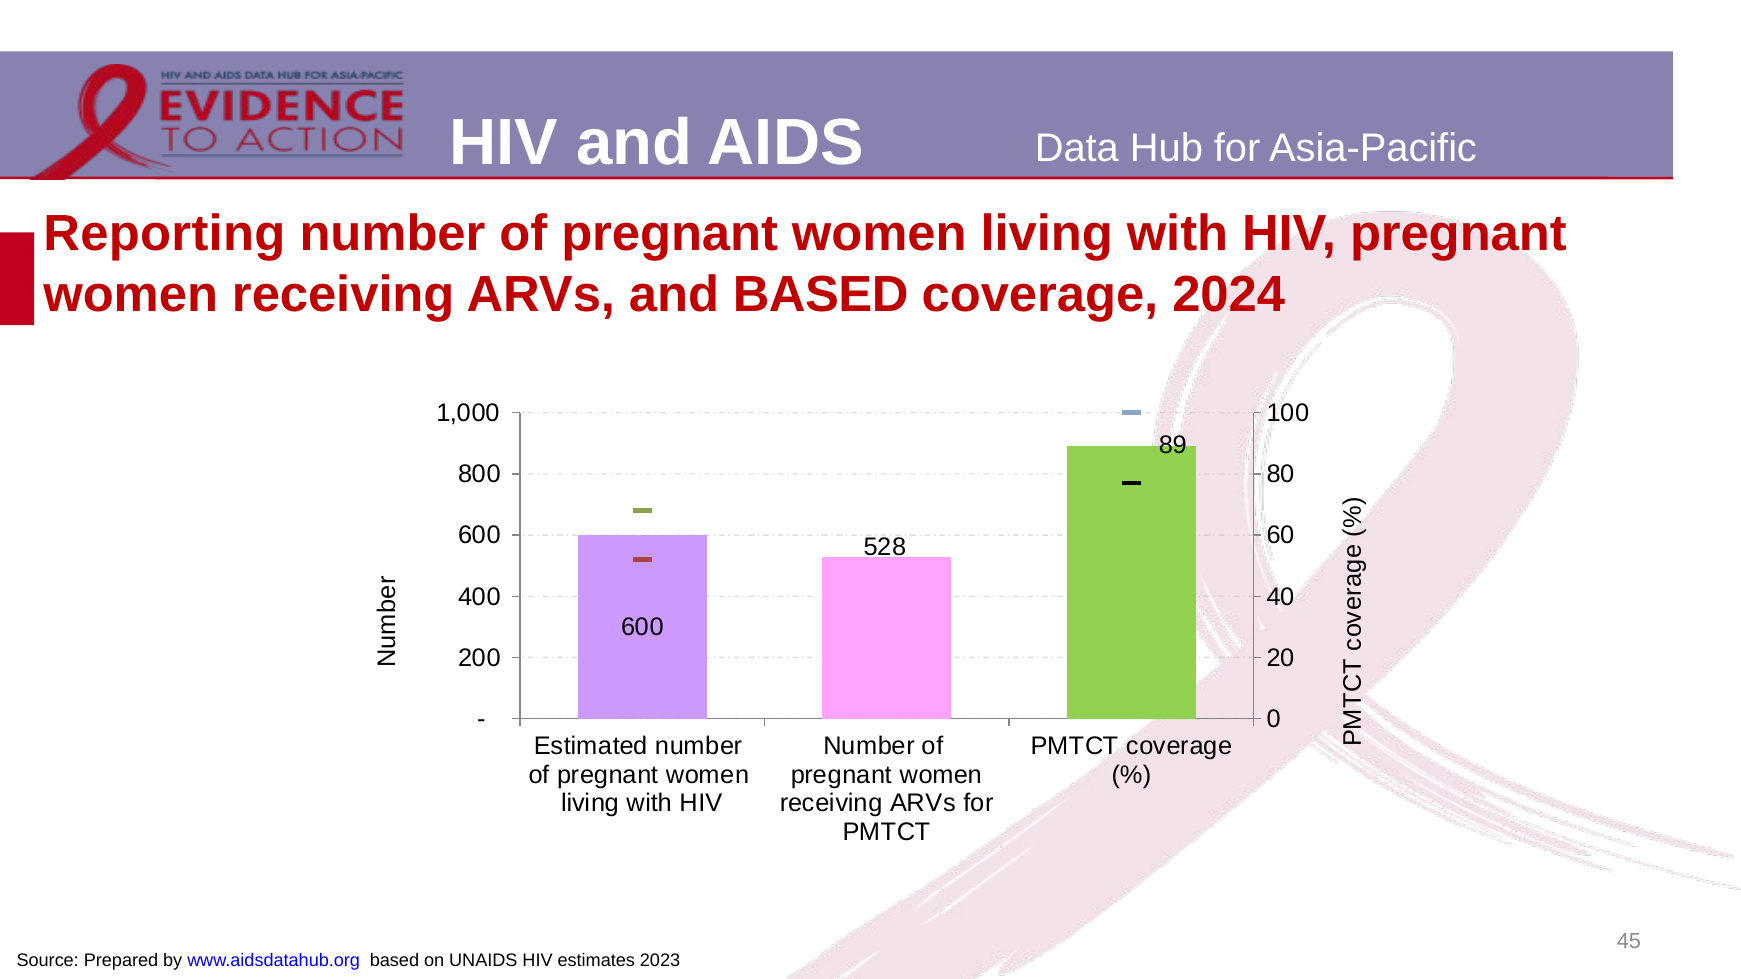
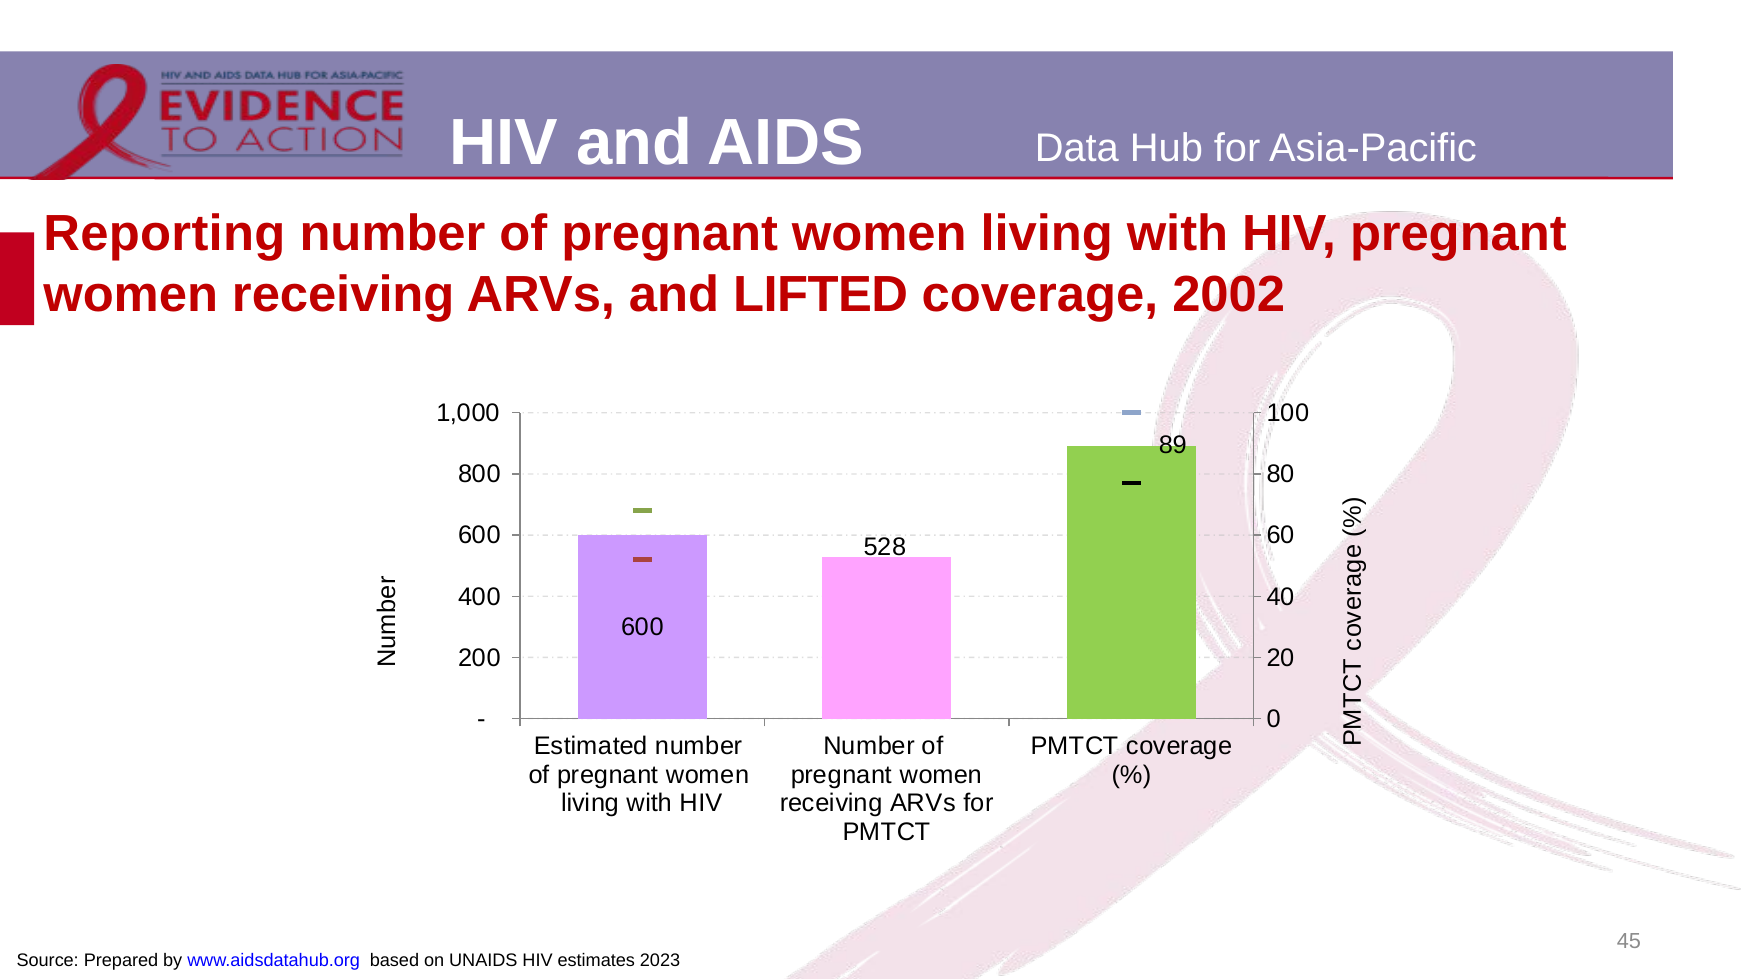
and BASED: BASED -> LIFTED
2024: 2024 -> 2002
